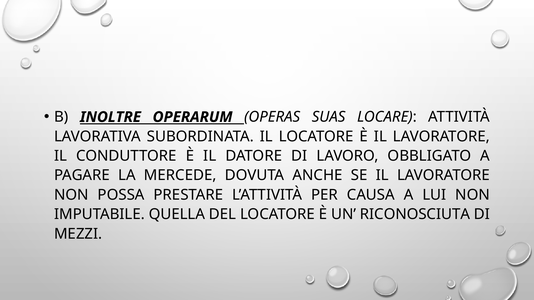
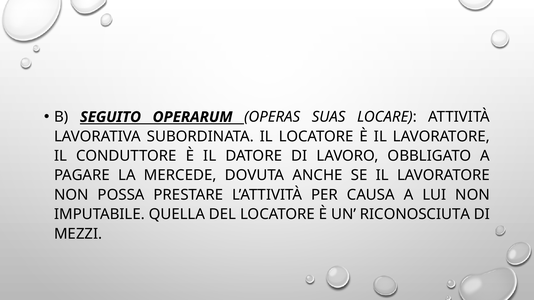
INOLTRE: INOLTRE -> SEGUITO
